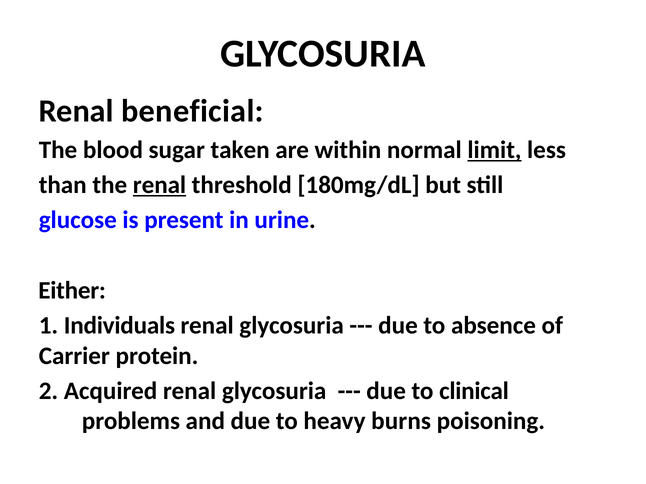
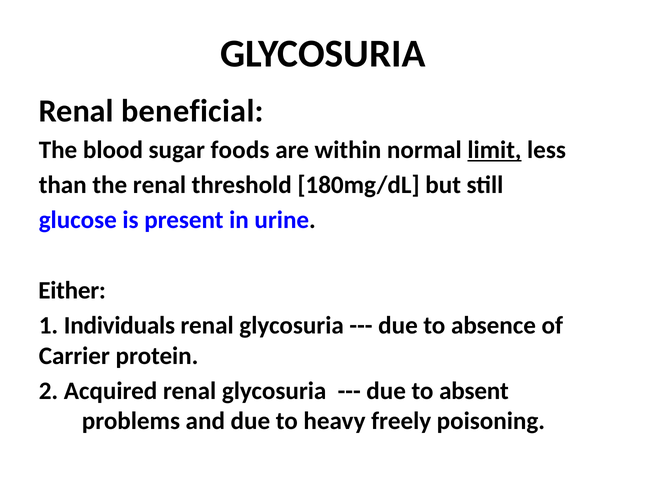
taken: taken -> foods
renal at (159, 185) underline: present -> none
clinical: clinical -> absent
burns: burns -> freely
